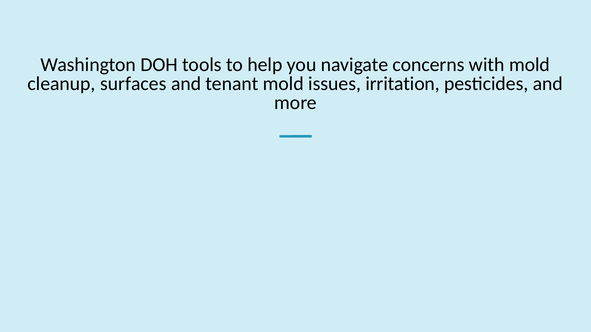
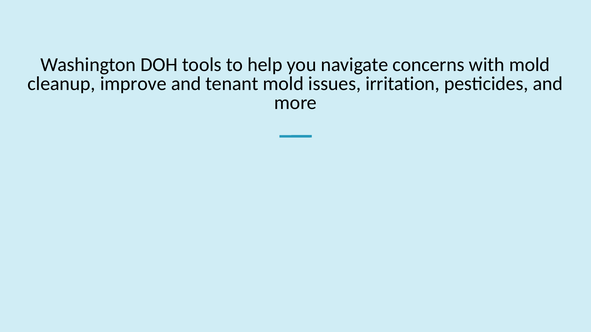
surfaces: surfaces -> improve
